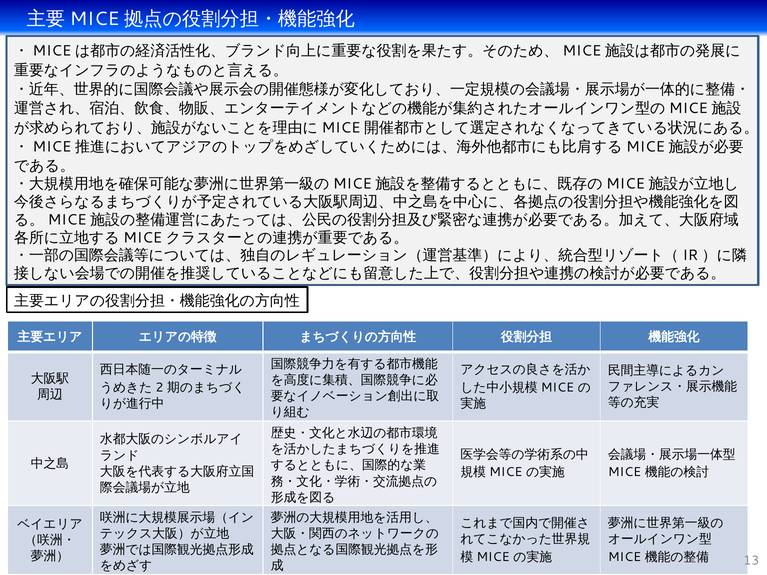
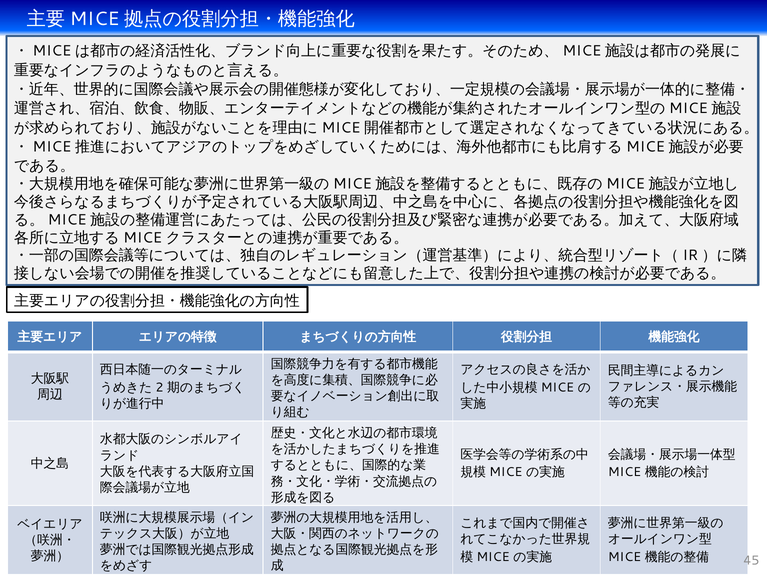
13: 13 -> 45
